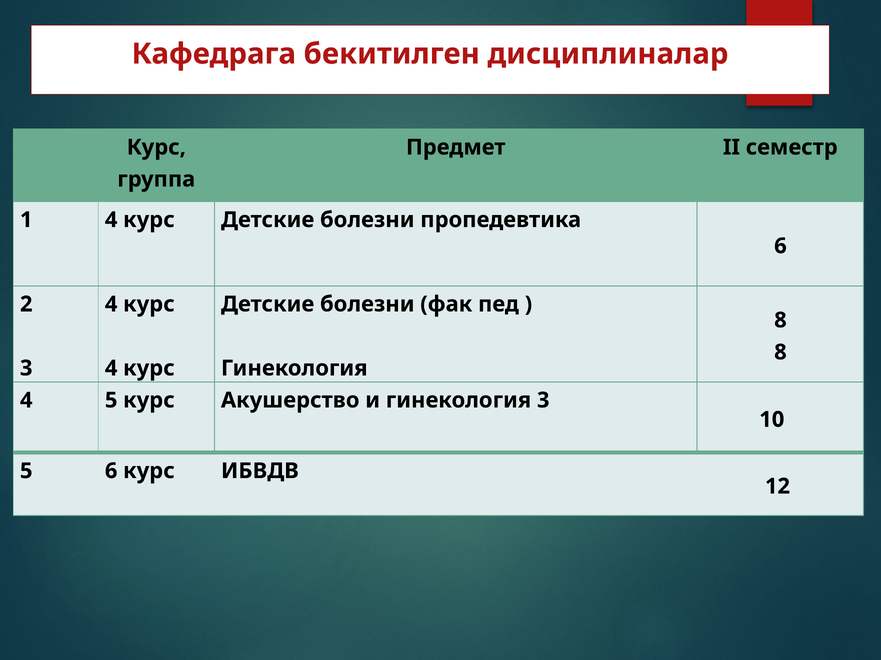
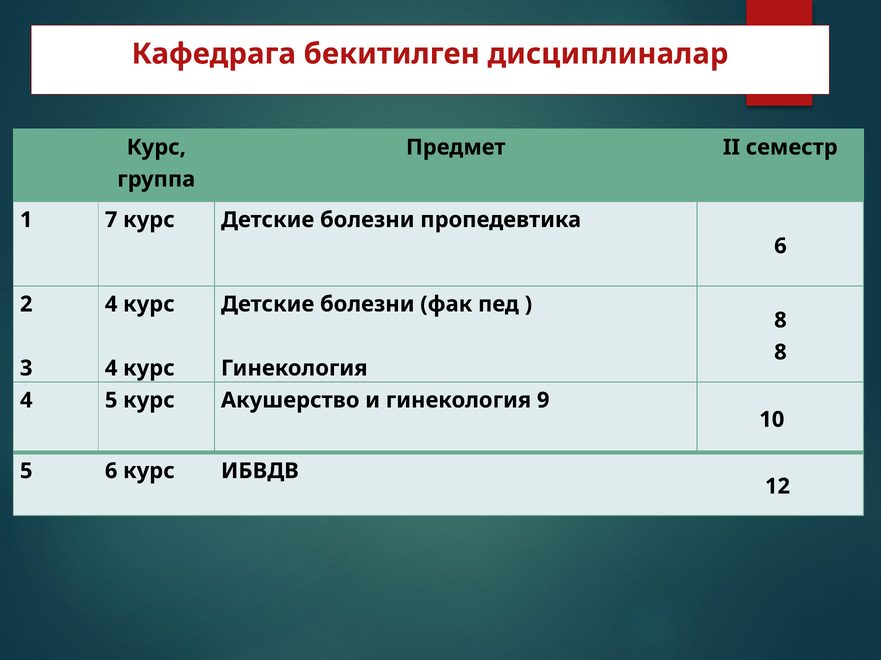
1 4: 4 -> 7
гинекология 3: 3 -> 9
